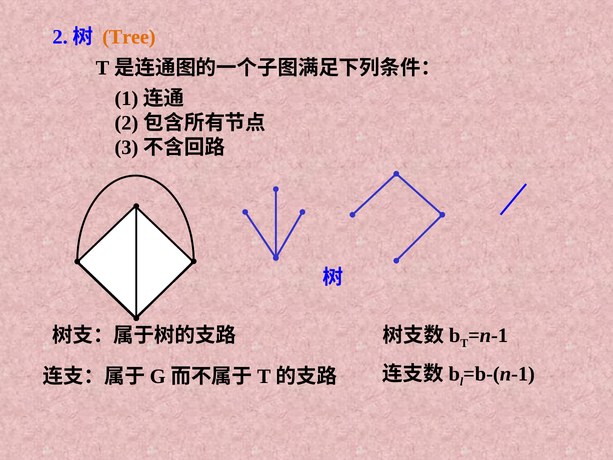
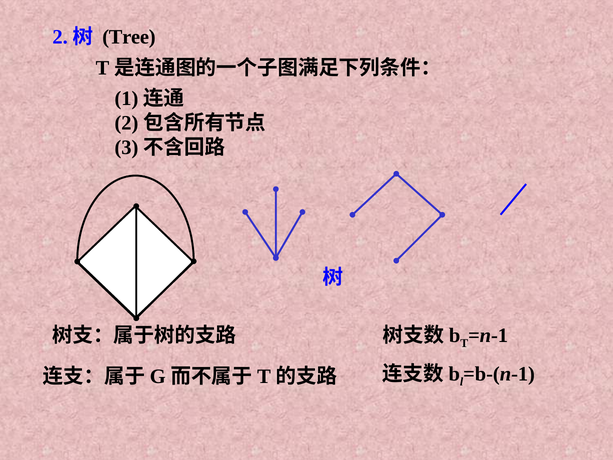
Tree colour: orange -> black
